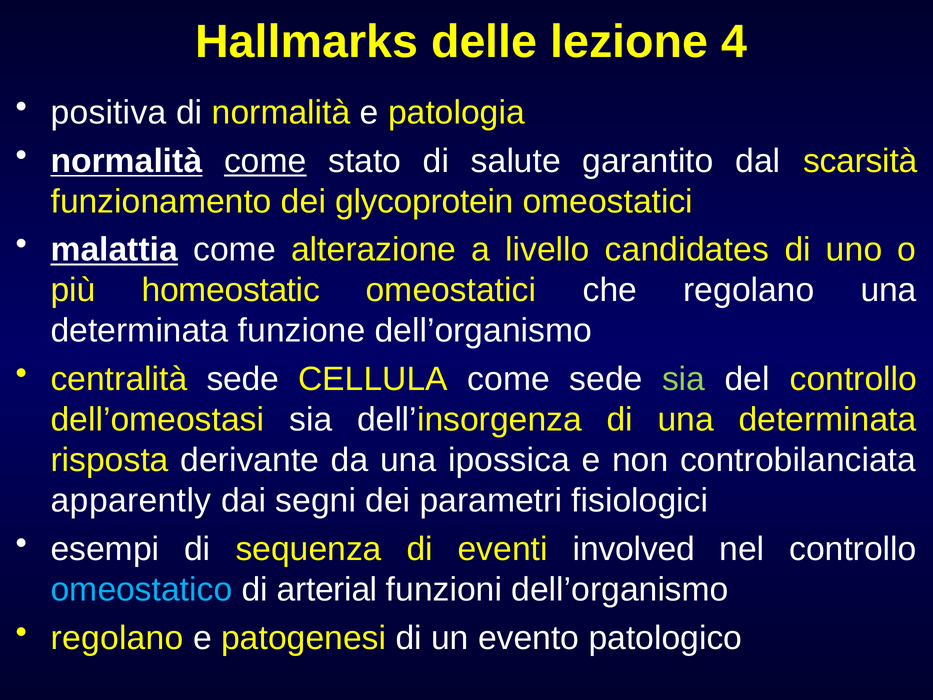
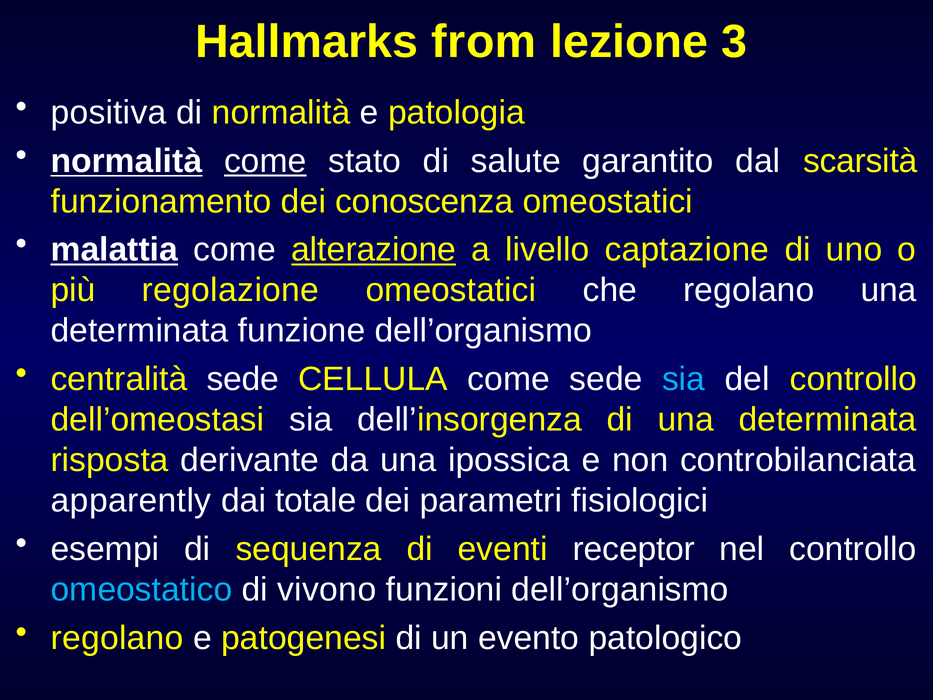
delle: delle -> from
4: 4 -> 3
glycoprotein: glycoprotein -> conoscenza
alterazione underline: none -> present
candidates: candidates -> captazione
homeostatic: homeostatic -> regolazione
sia at (684, 379) colour: light green -> light blue
segni: segni -> totale
involved: involved -> receptor
arterial: arterial -> vivono
